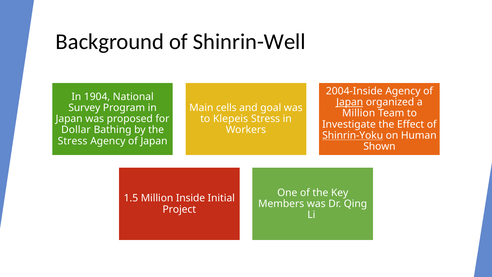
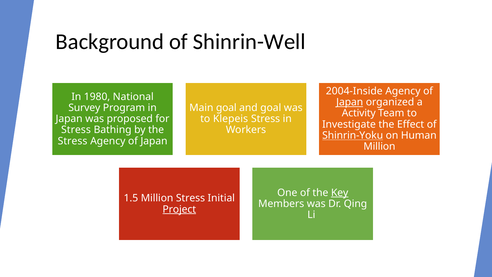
1904: 1904 -> 1980
Main cells: cells -> goal
Million at (359, 113): Million -> Activity
Dollar at (76, 130): Dollar -> Stress
Shown at (379, 146): Shown -> Million
Key underline: none -> present
Million Inside: Inside -> Stress
Project underline: none -> present
